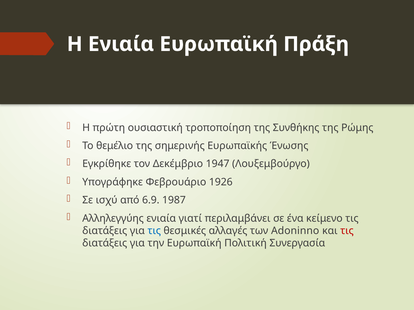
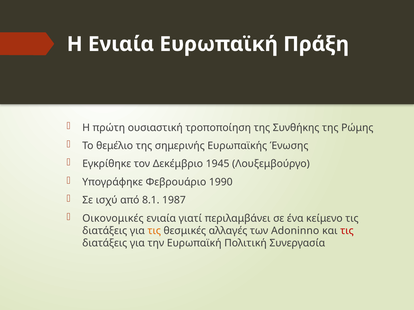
1947: 1947 -> 1945
1926: 1926 -> 1990
6.9: 6.9 -> 8.1
Αλληλεγγύης: Αλληλεγγύης -> Οικονομικές
τις at (154, 231) colour: blue -> orange
